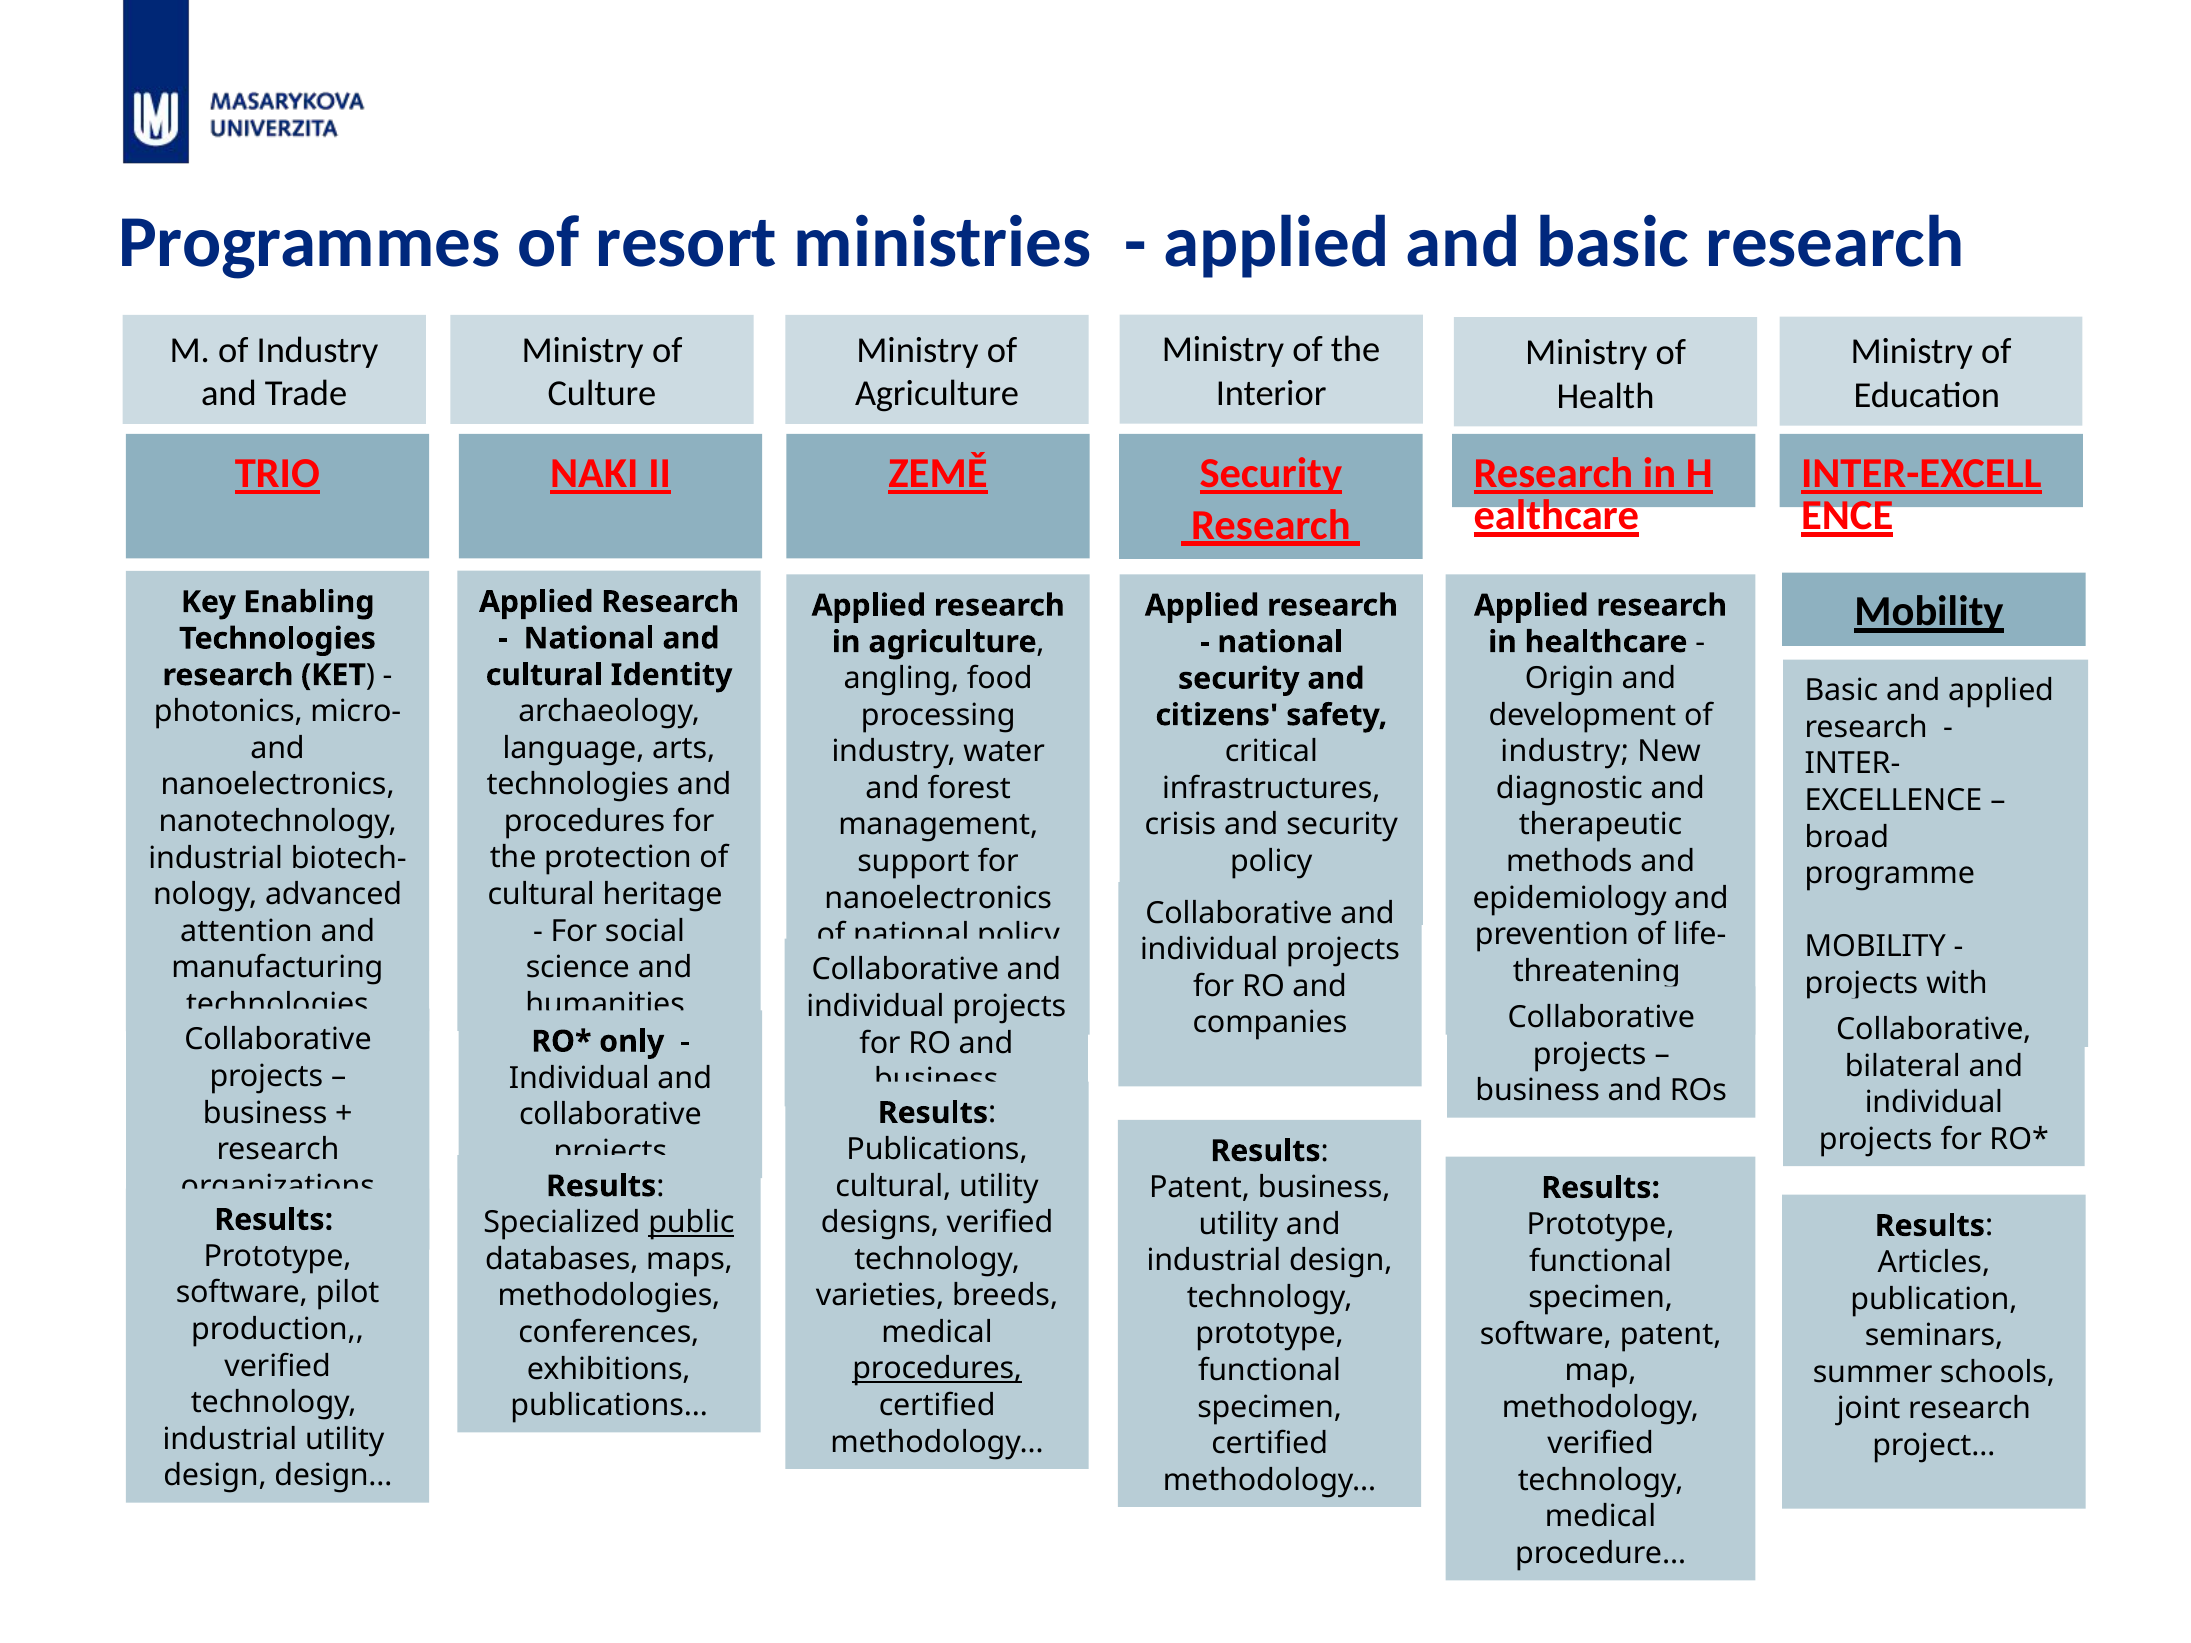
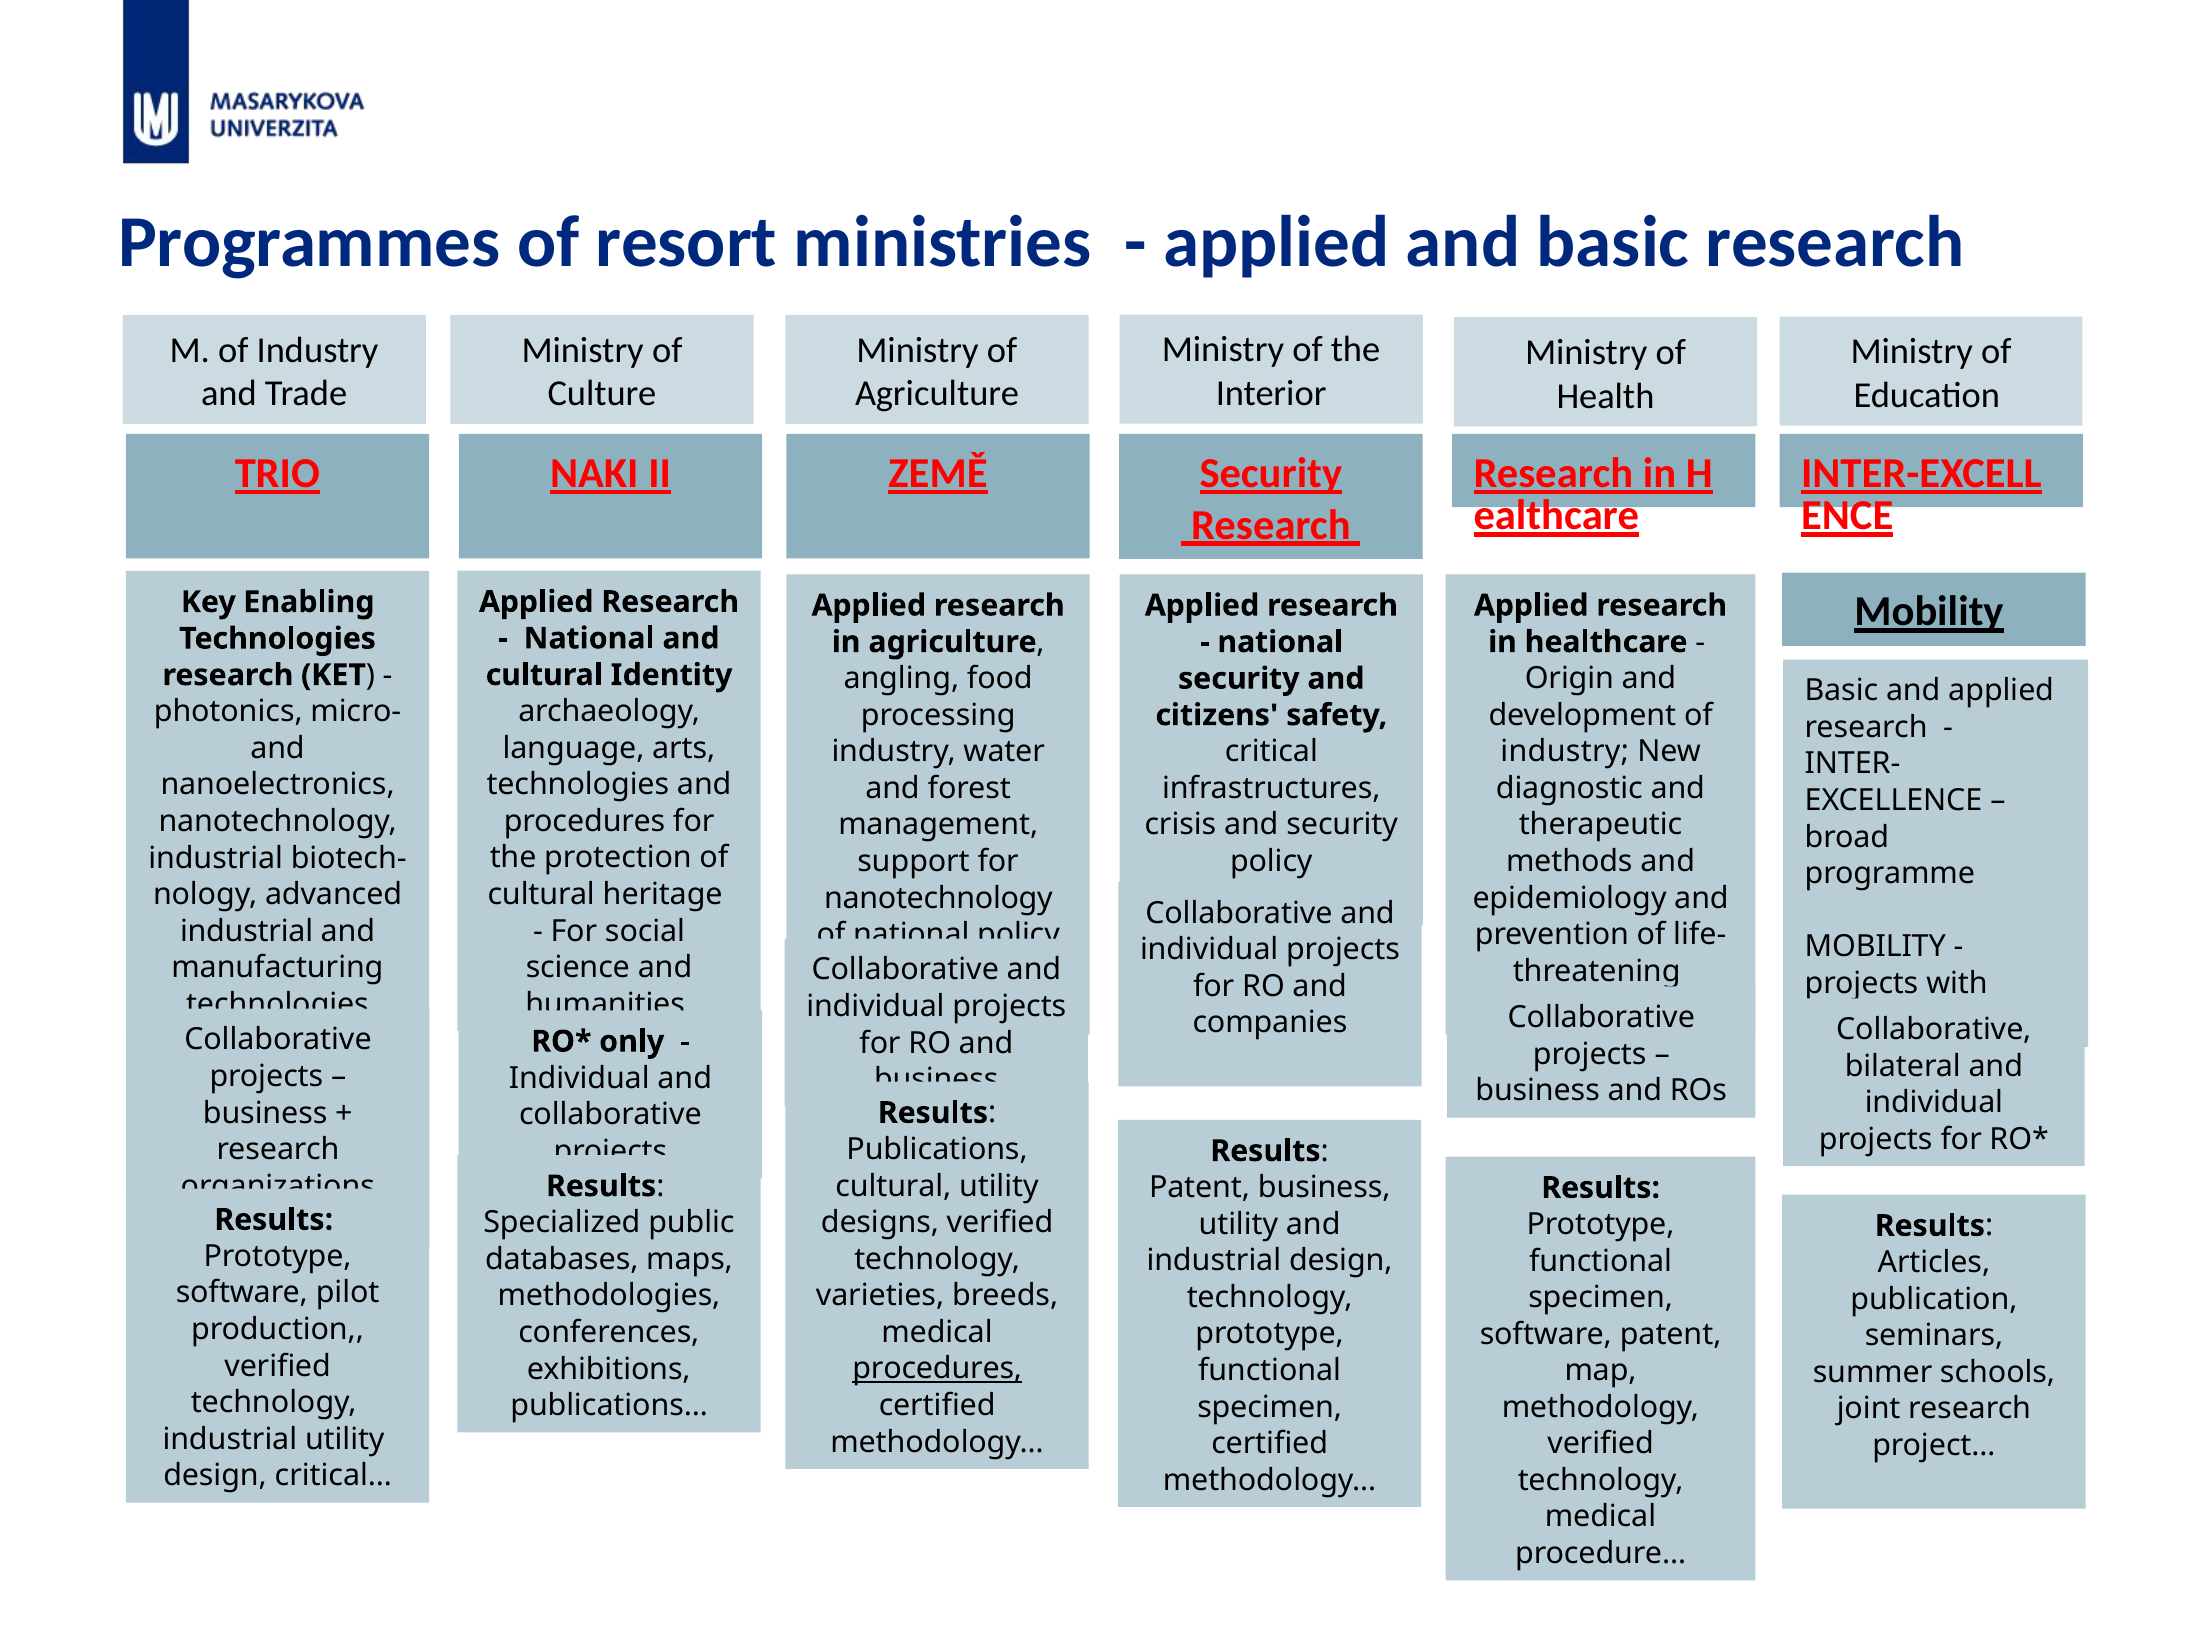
nanoelectronics at (938, 898): nanoelectronics -> nanotechnology
attention at (246, 931): attention -> industrial
public underline: present -> none
design…: design… -> critical…
